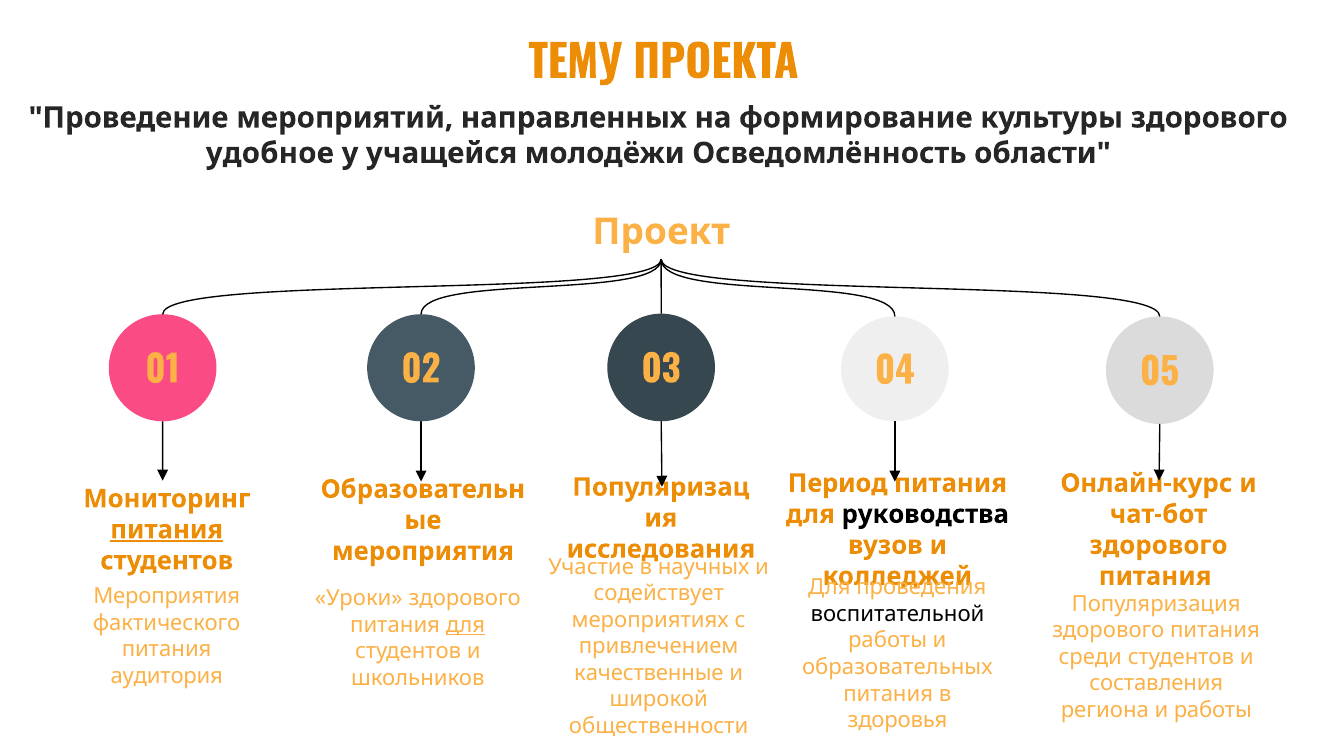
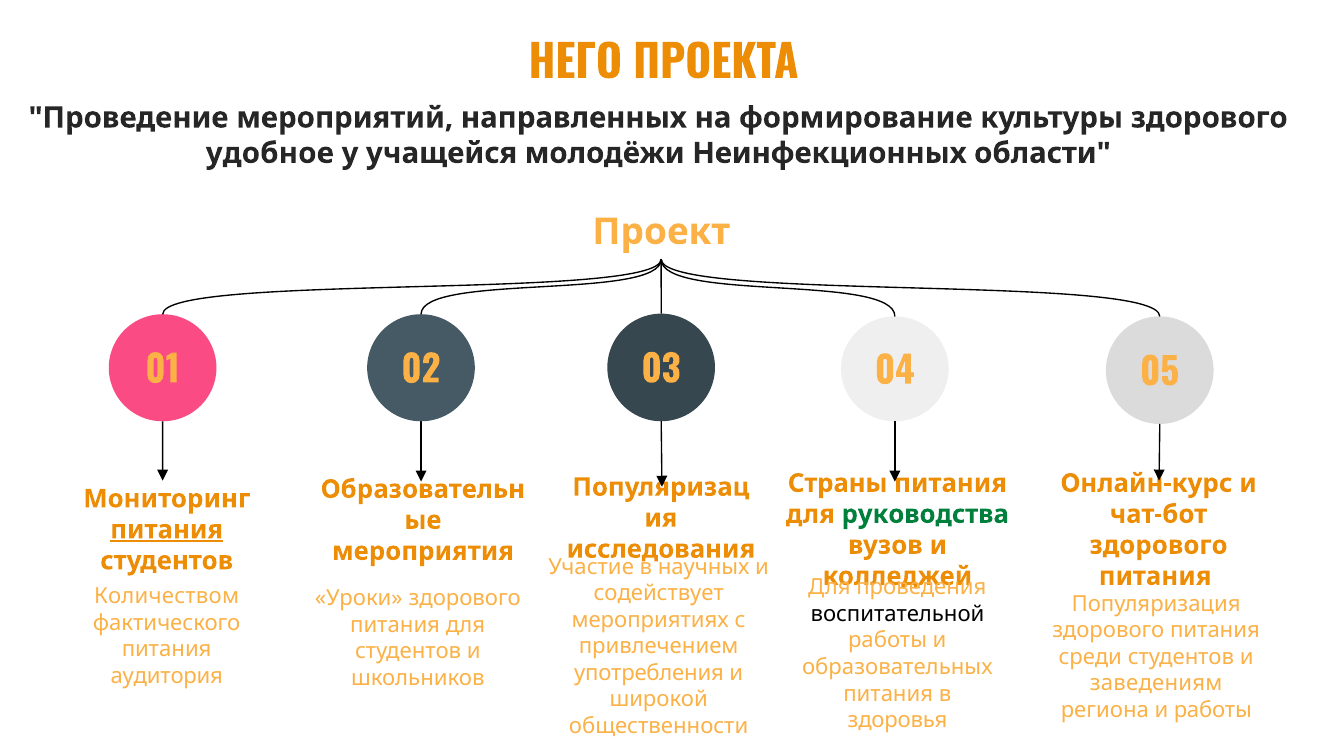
ТЕМУ: ТЕМУ -> НЕГО
Осведомлённость: Осведомлённость -> Неинфекционных
Период: Период -> Страны
руководства colour: black -> green
Мероприятия at (167, 597): Мероприятия -> Количеством
для at (466, 625) underline: present -> none
качественные: качественные -> употребления
составления: составления -> заведениям
